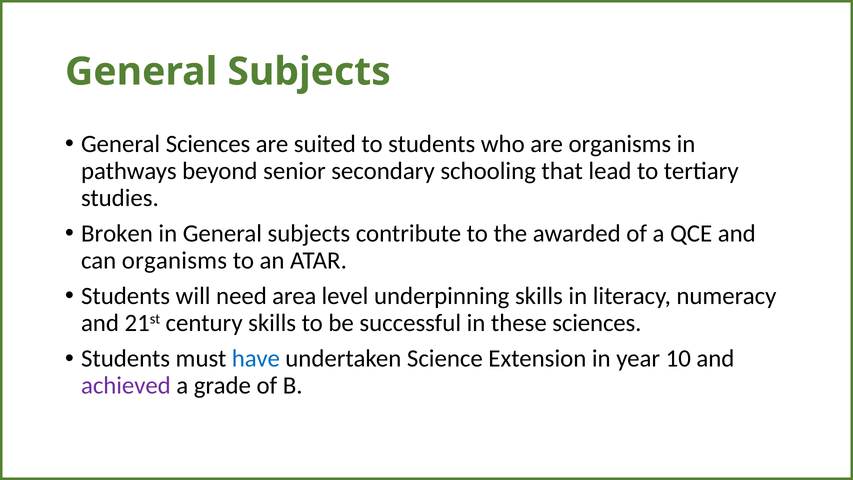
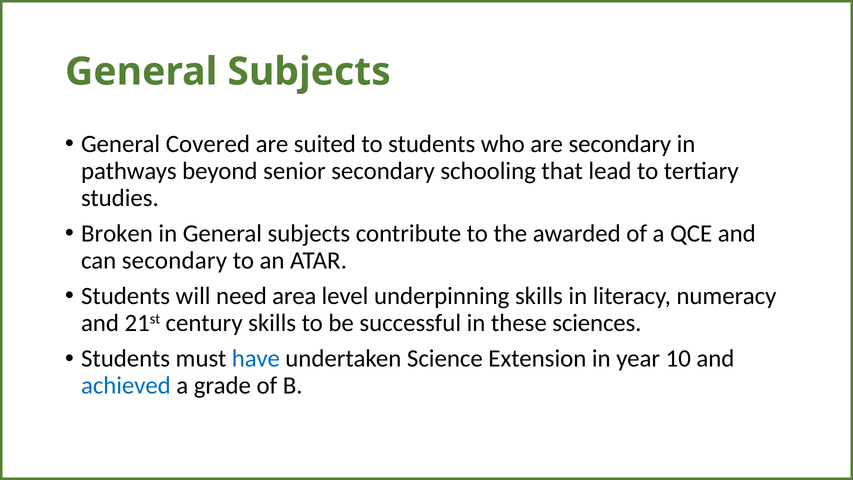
General Sciences: Sciences -> Covered
are organisms: organisms -> secondary
can organisms: organisms -> secondary
achieved colour: purple -> blue
